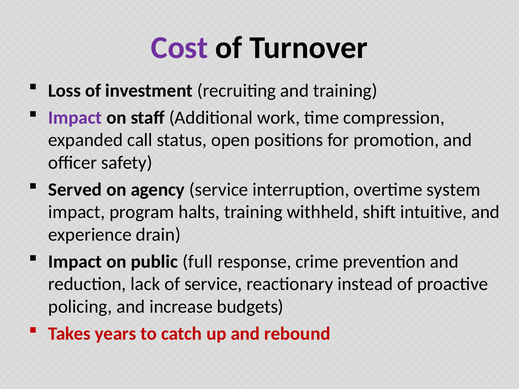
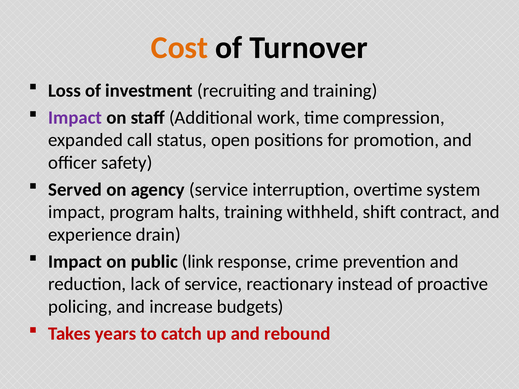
Cost colour: purple -> orange
intuitive: intuitive -> contract
full: full -> link
